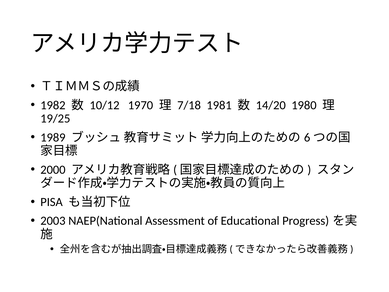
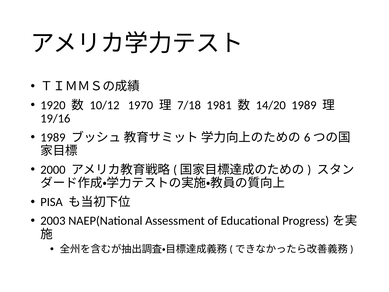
1982: 1982 -> 1920
14/20 1980: 1980 -> 1989
19/25: 19/25 -> 19/16
